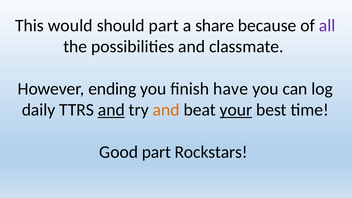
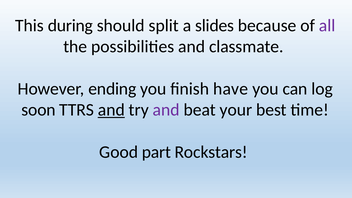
would: would -> during
should part: part -> split
share: share -> slides
daily: daily -> soon
and at (166, 110) colour: orange -> purple
your underline: present -> none
